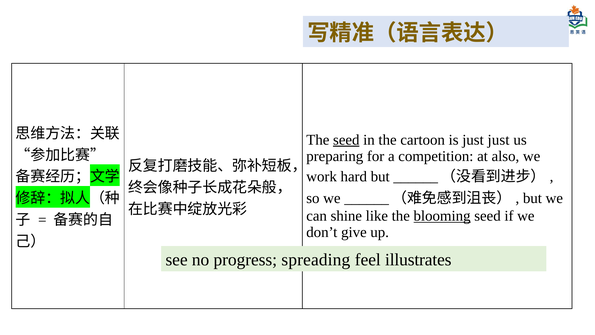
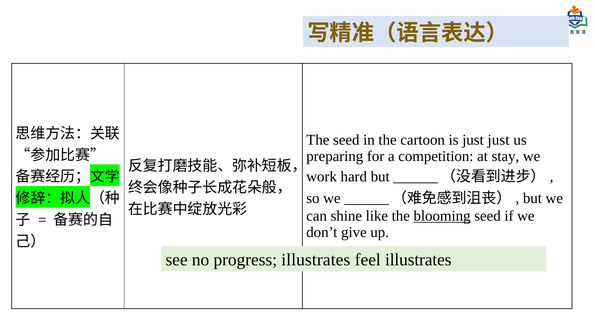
seed at (346, 140) underline: present -> none
also: also -> stay
progress spreading: spreading -> illustrates
